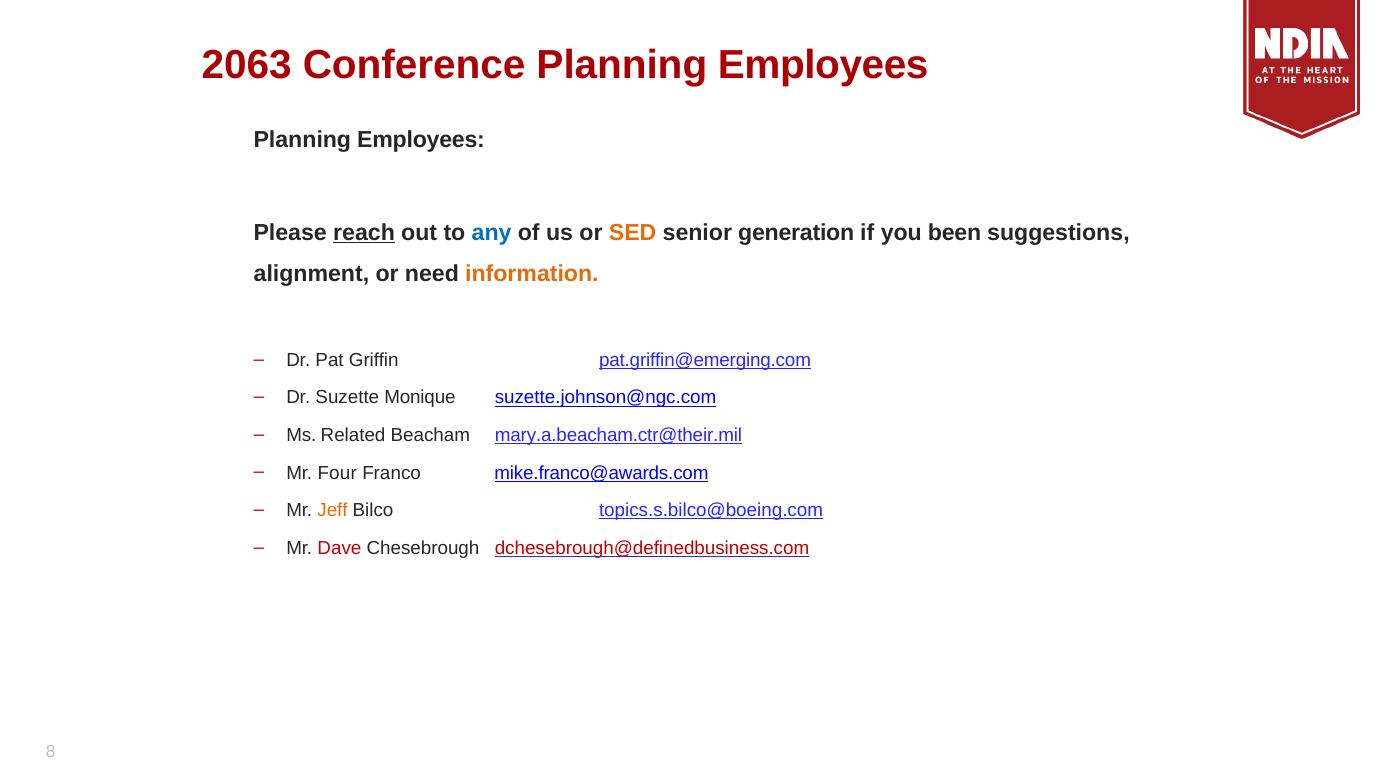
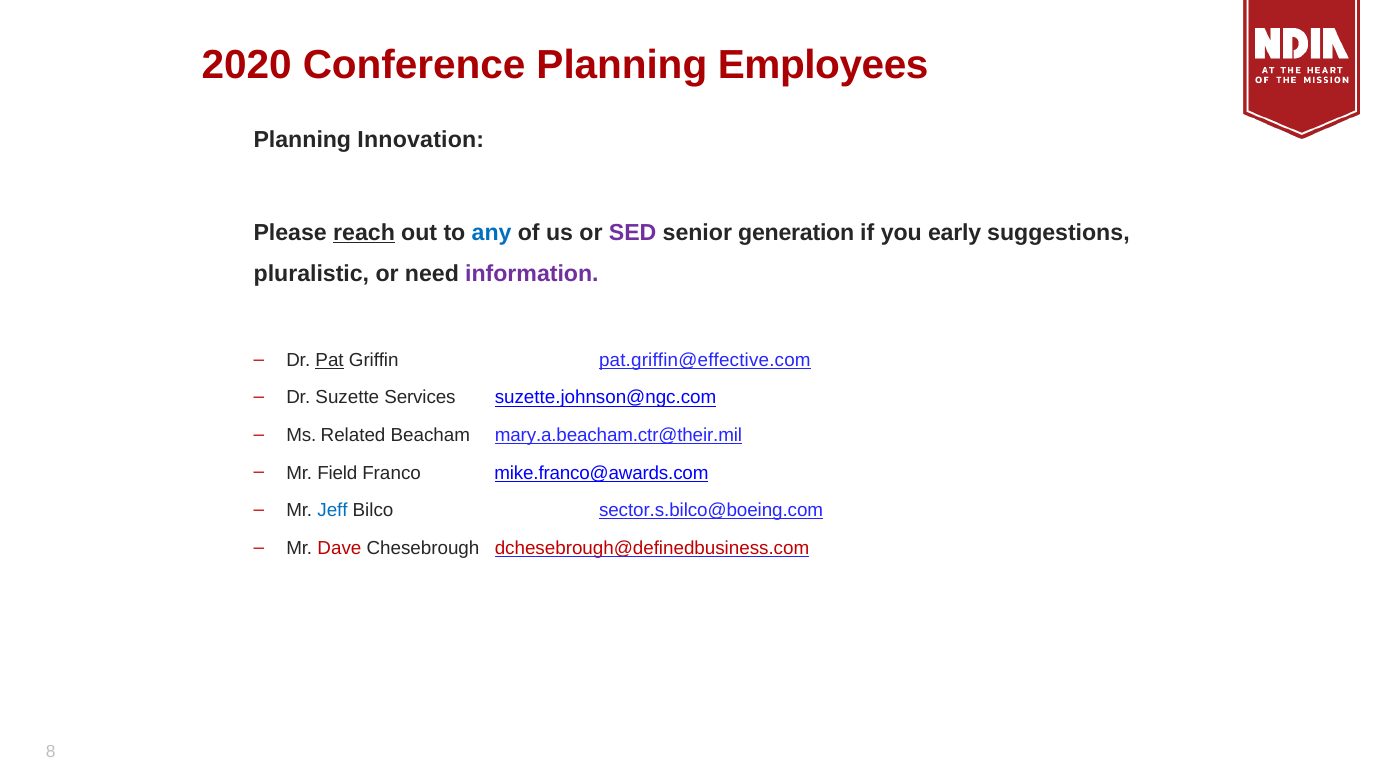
2063: 2063 -> 2020
Employees at (421, 140): Employees -> Innovation
SED colour: orange -> purple
been: been -> early
alignment: alignment -> pluralistic
information colour: orange -> purple
Pat underline: none -> present
pat.griffin@emerging.com: pat.griffin@emerging.com -> pat.griffin@effective.com
Monique: Monique -> Services
Four: Four -> Field
Jeff colour: orange -> blue
topics.s.bilco@boeing.com: topics.s.bilco@boeing.com -> sector.s.bilco@boeing.com
